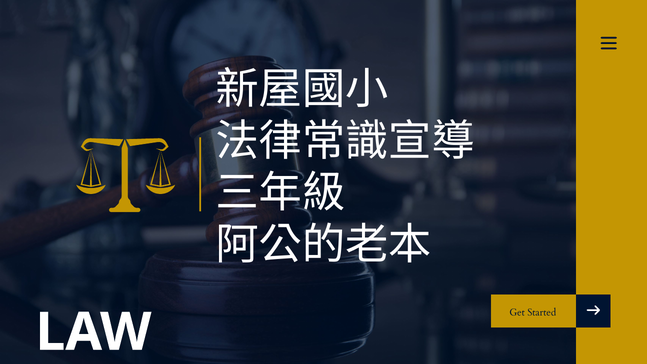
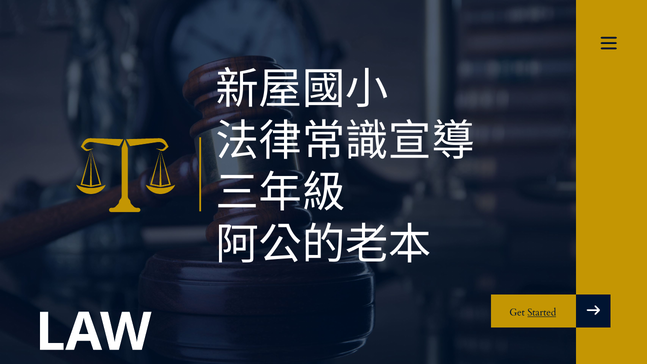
Started underline: none -> present
